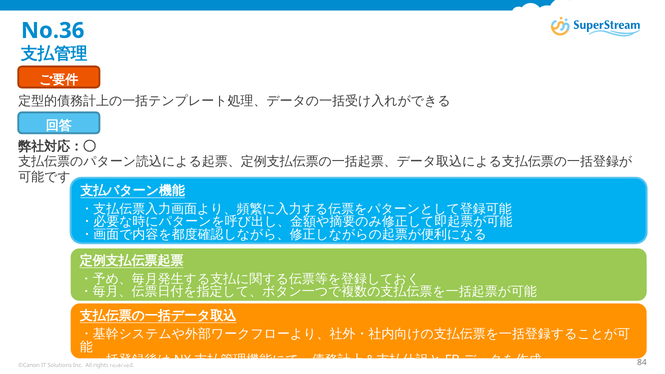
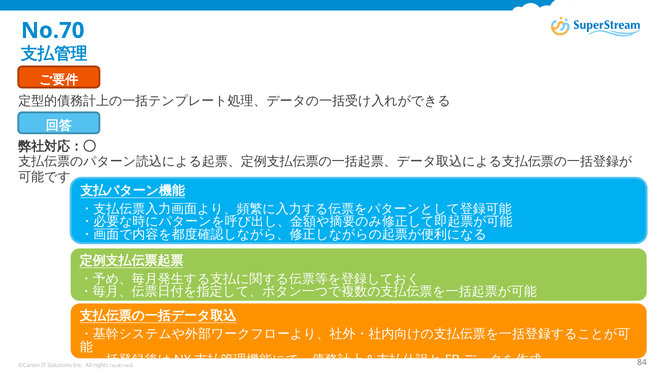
No.36: No.36 -> No.70
